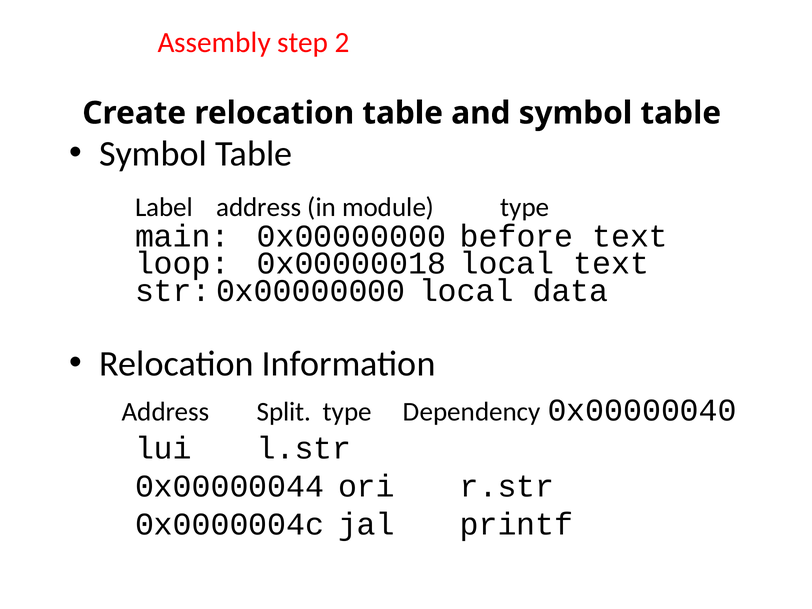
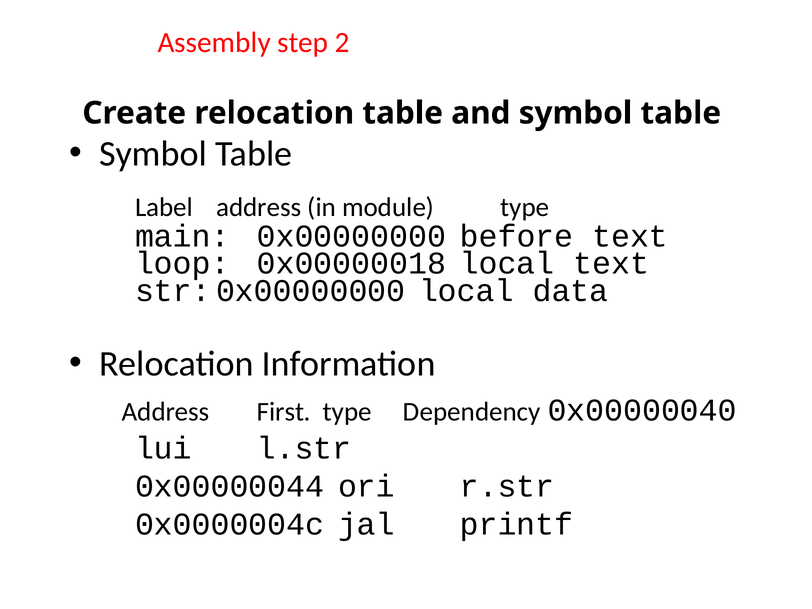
Split: Split -> First
